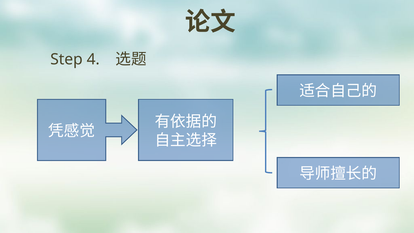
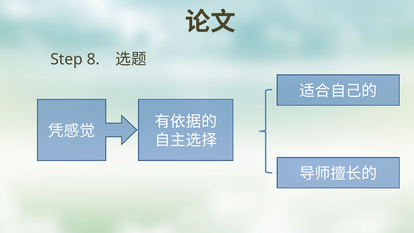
4: 4 -> 8
